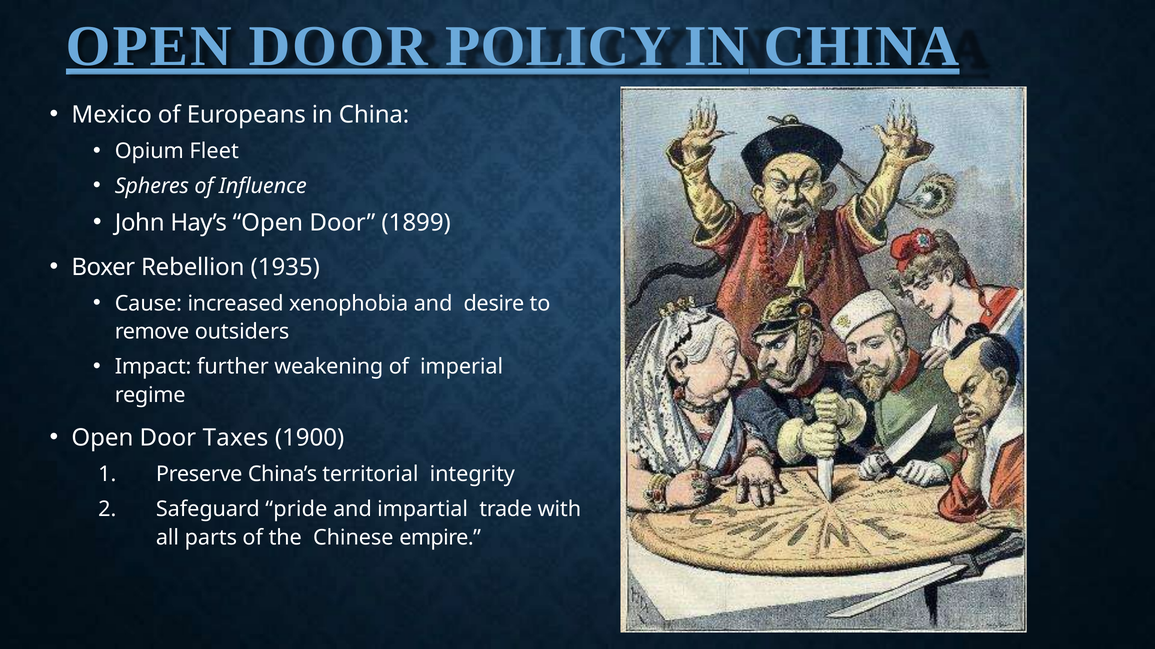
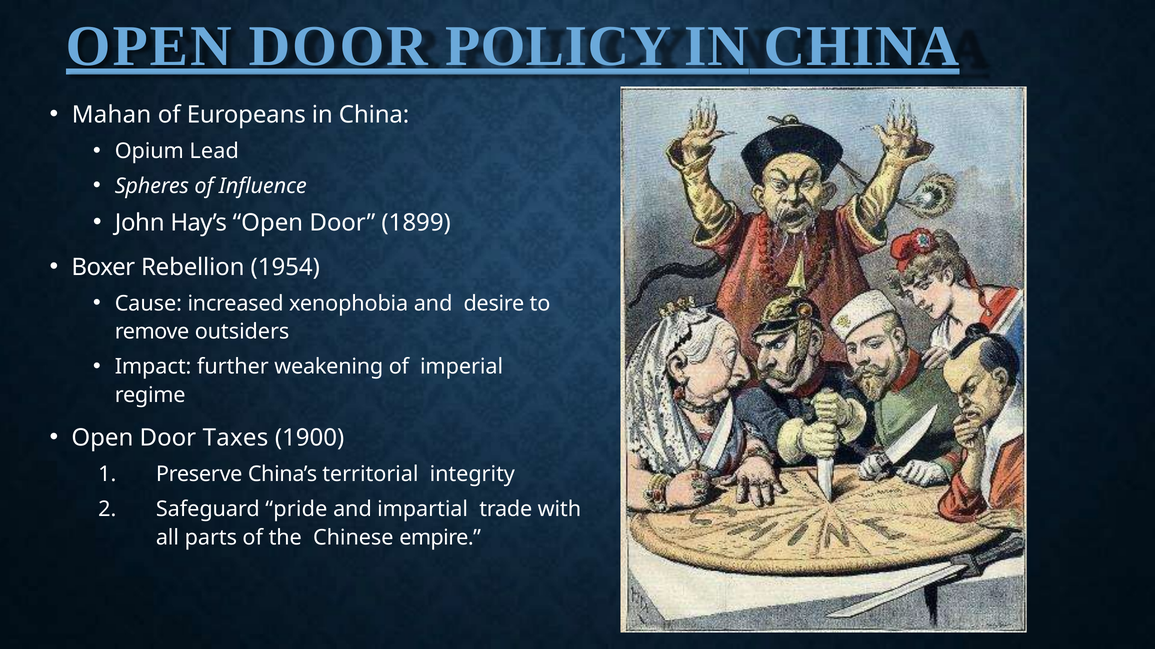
Mexico: Mexico -> Mahan
Fleet: Fleet -> Lead
1935: 1935 -> 1954
